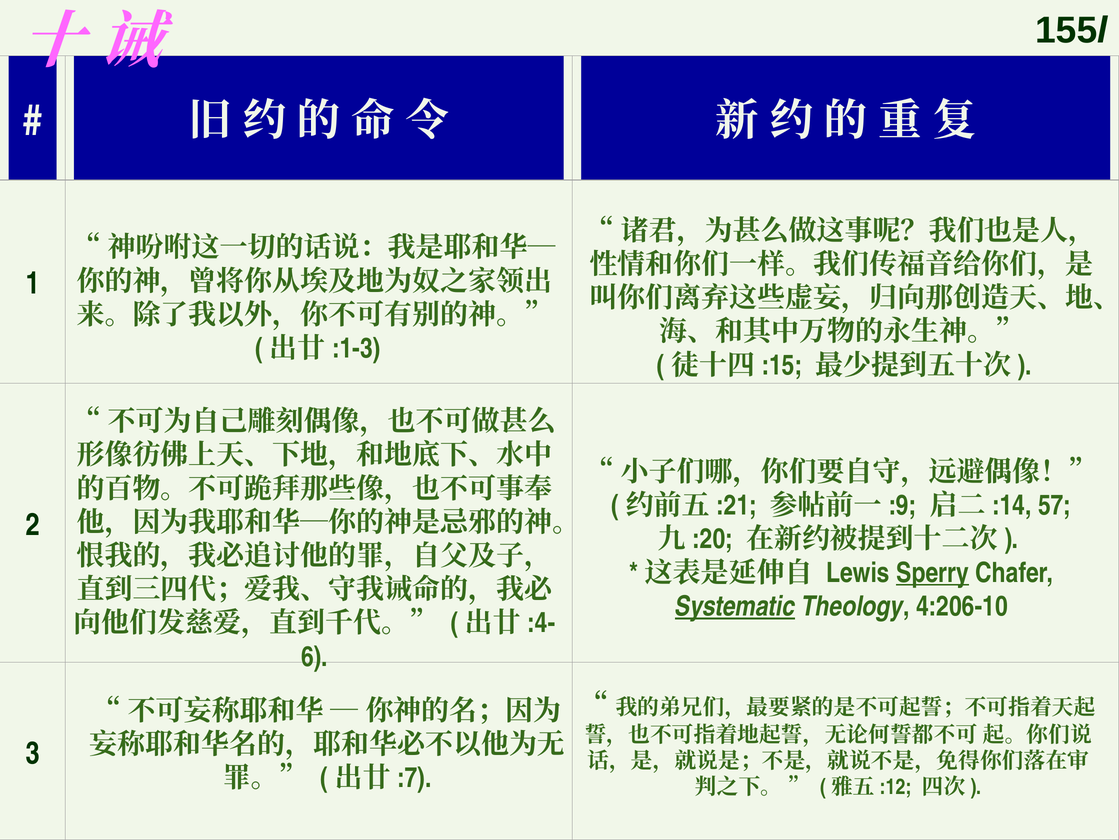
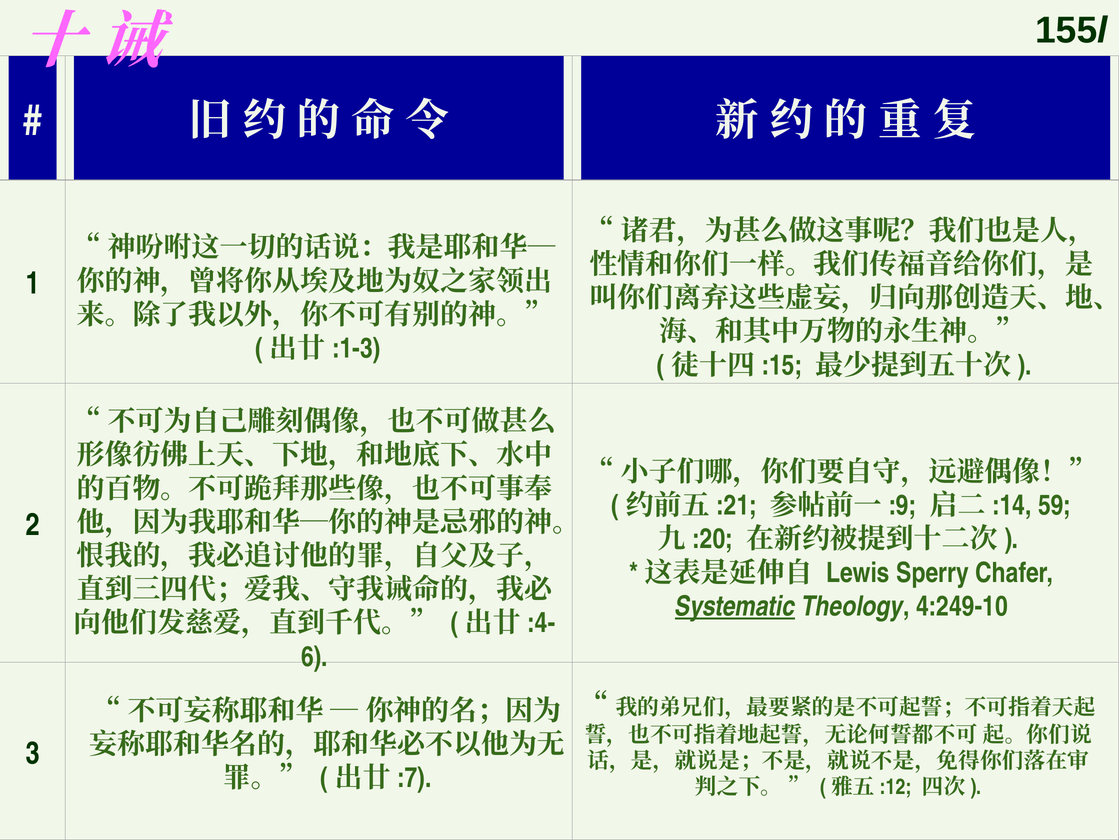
57: 57 -> 59
Sperry underline: present -> none
4:206-10: 4:206-10 -> 4:249-10
